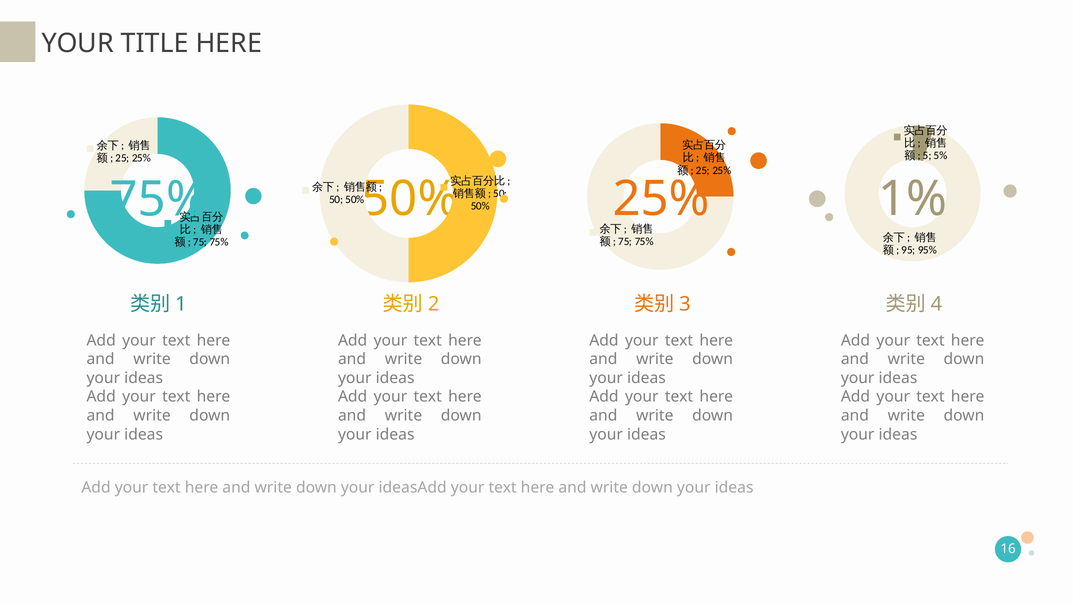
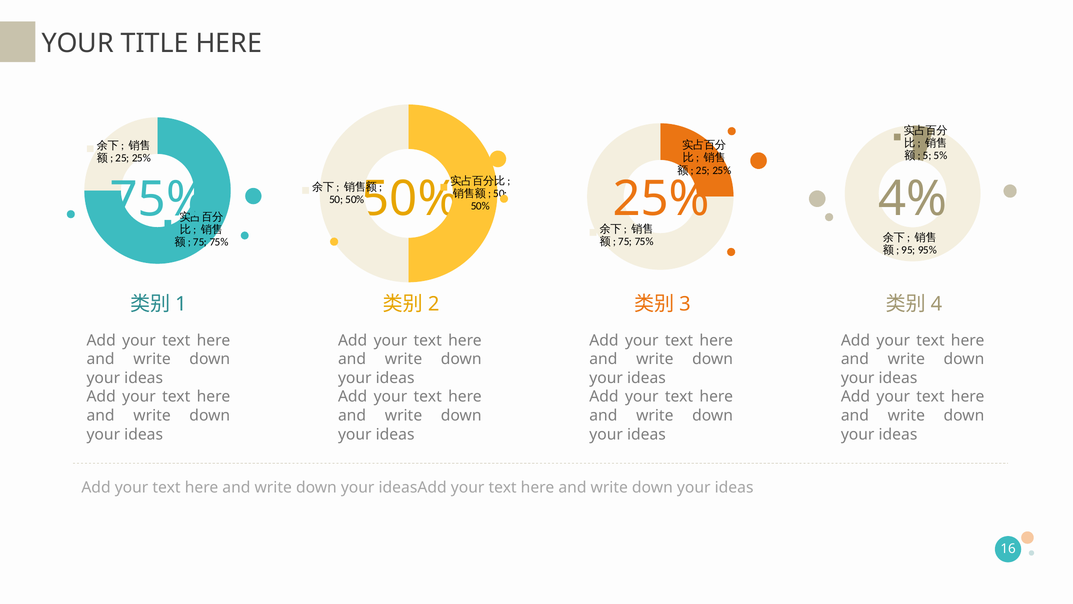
1%: 1% -> 4%
